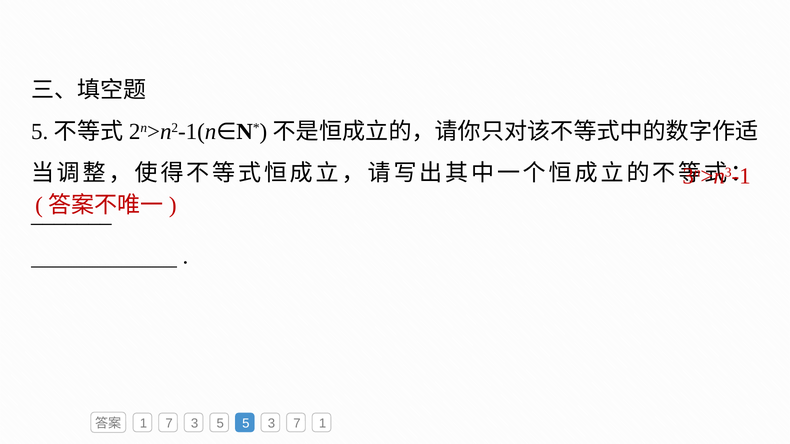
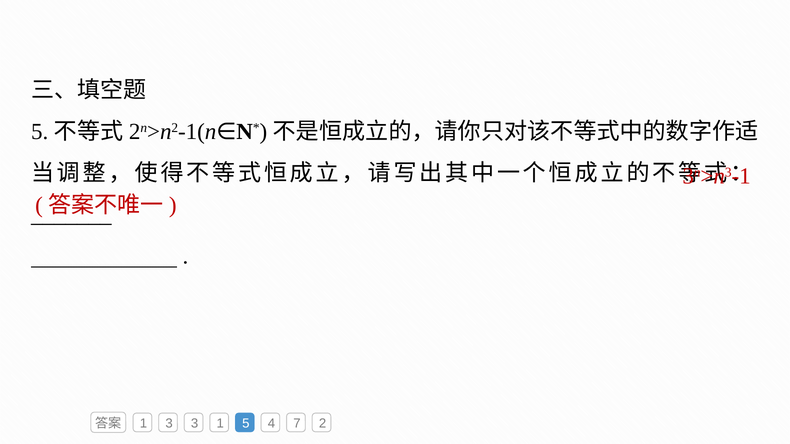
1 7: 7 -> 3
3 5: 5 -> 1
5 3: 3 -> 4
7 1: 1 -> 2
